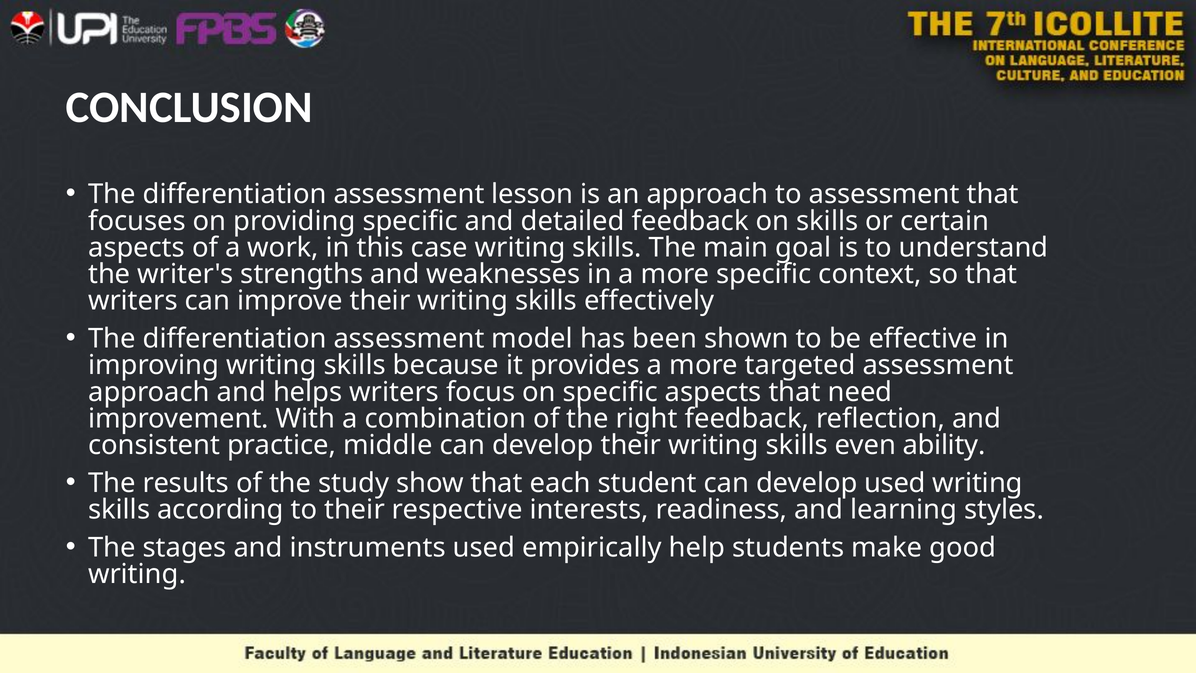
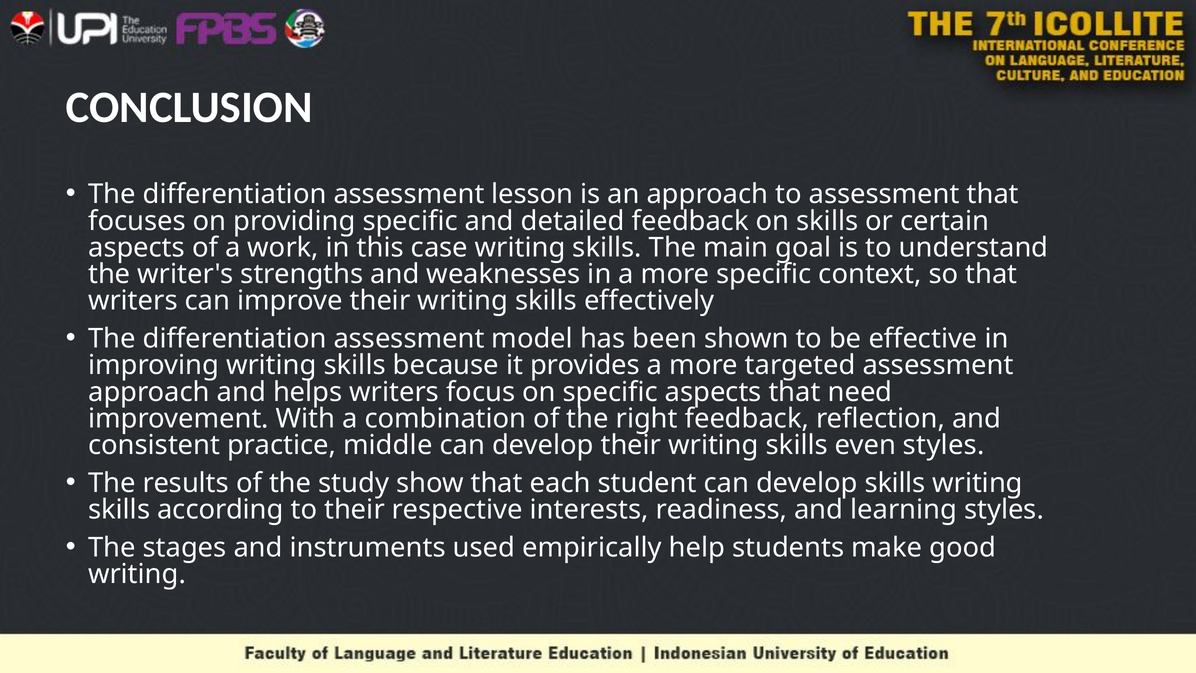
even ability: ability -> styles
develop used: used -> skills
